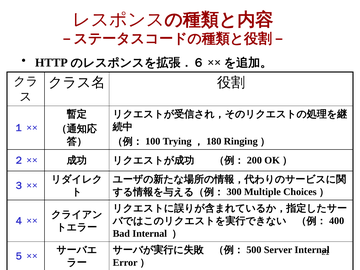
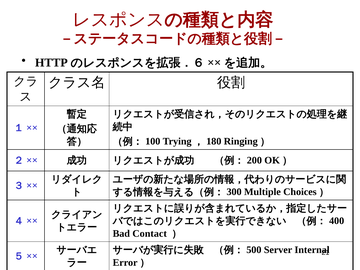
Bad Internal: Internal -> Contact
